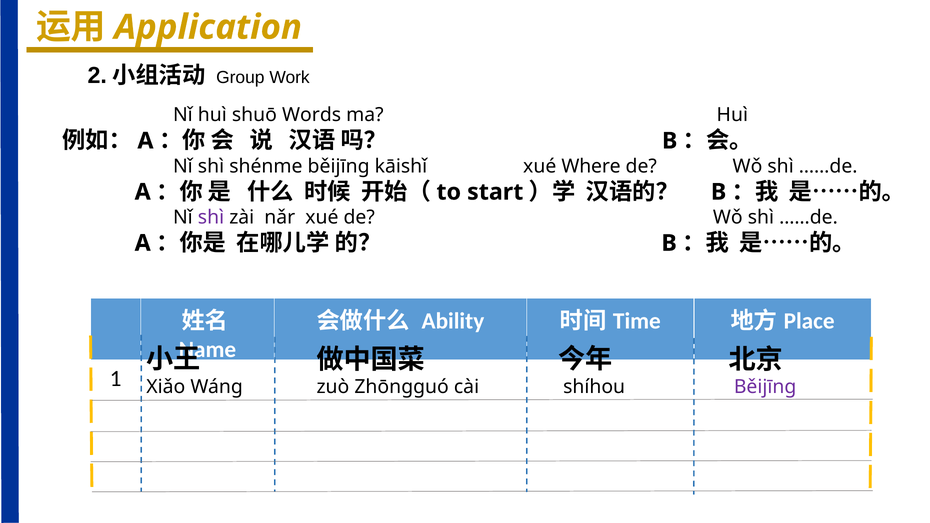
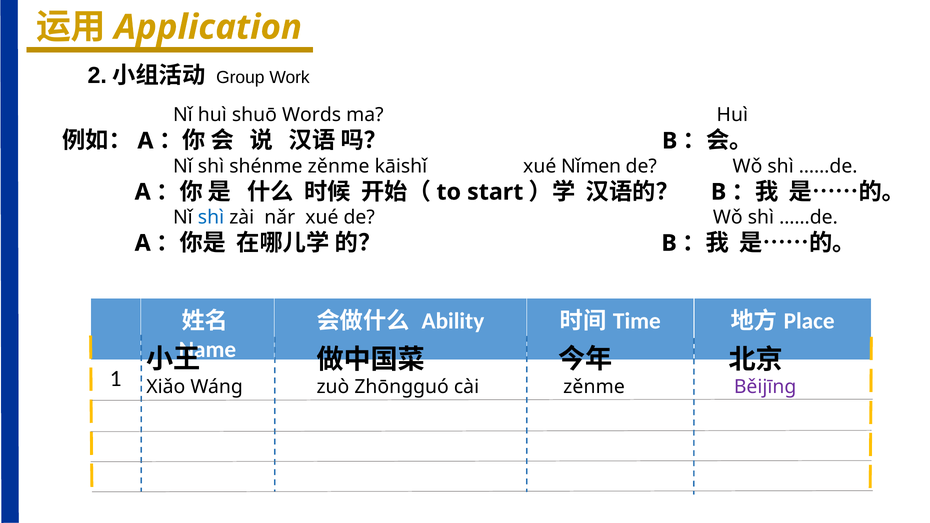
shénme běijīng: běijīng -> zěnme
Where: Where -> Nǐmen
shì at (211, 217) colour: purple -> blue
shíhou at (594, 387): shíhou -> zěnme
